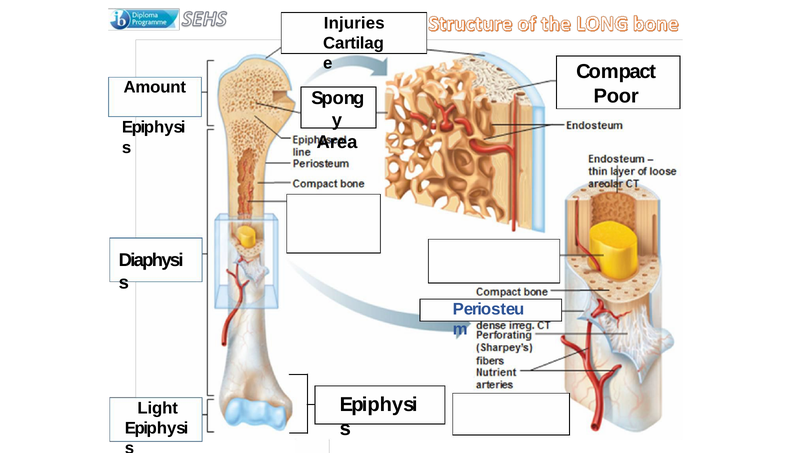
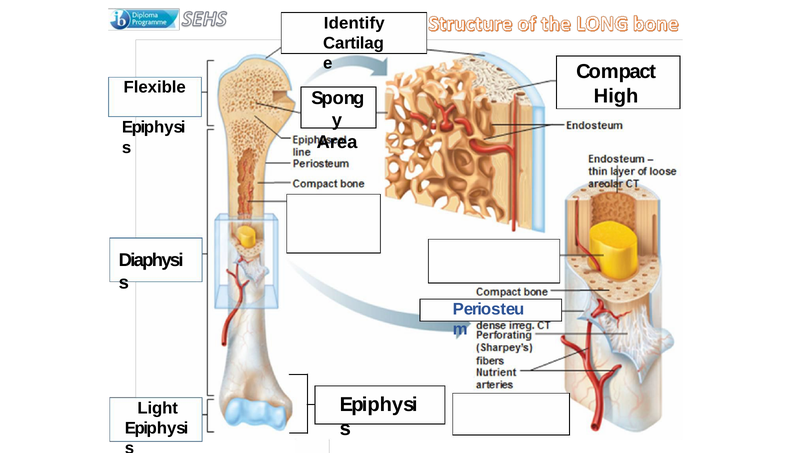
Injuries: Injuries -> Identify
Amount: Amount -> Flexible
Poor: Poor -> High
